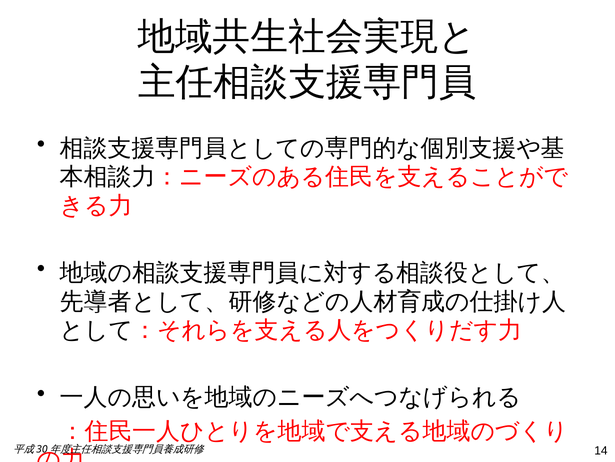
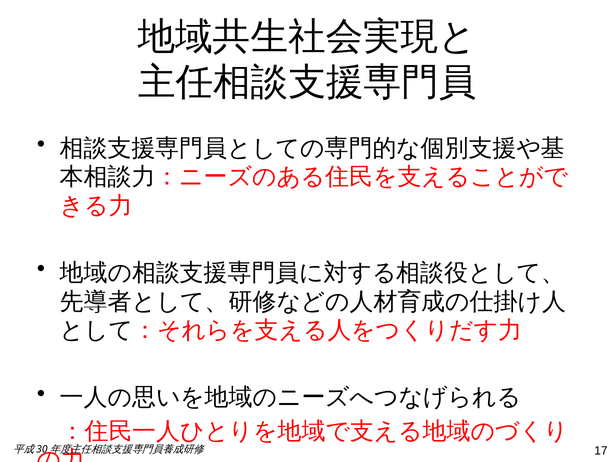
14: 14 -> 17
